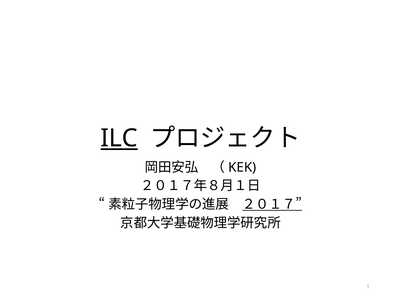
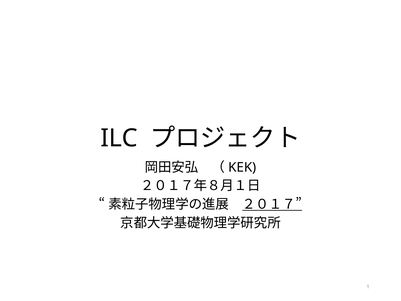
ILC underline: present -> none
